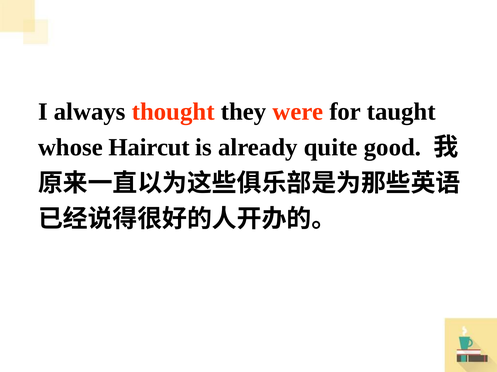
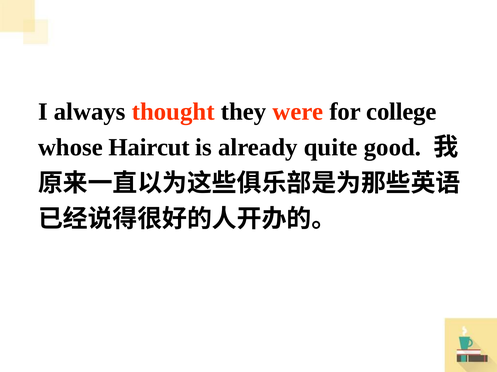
taught: taught -> college
